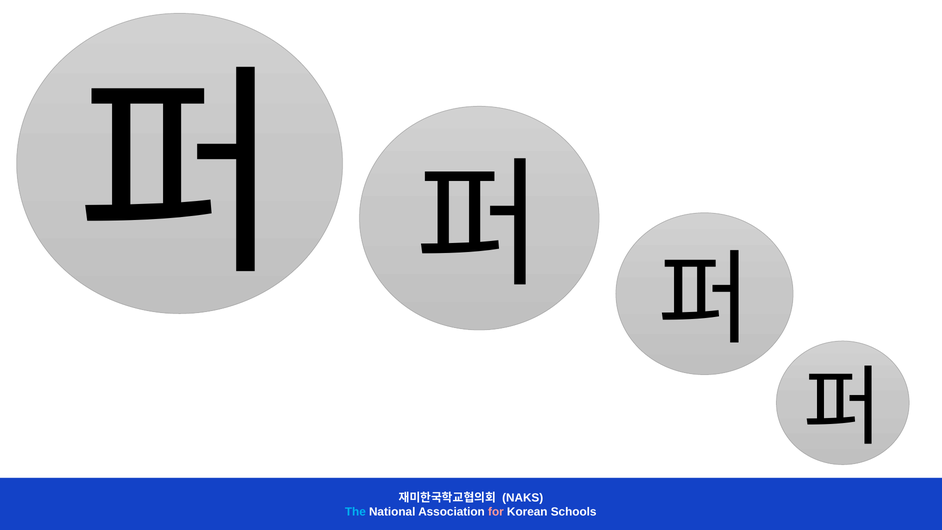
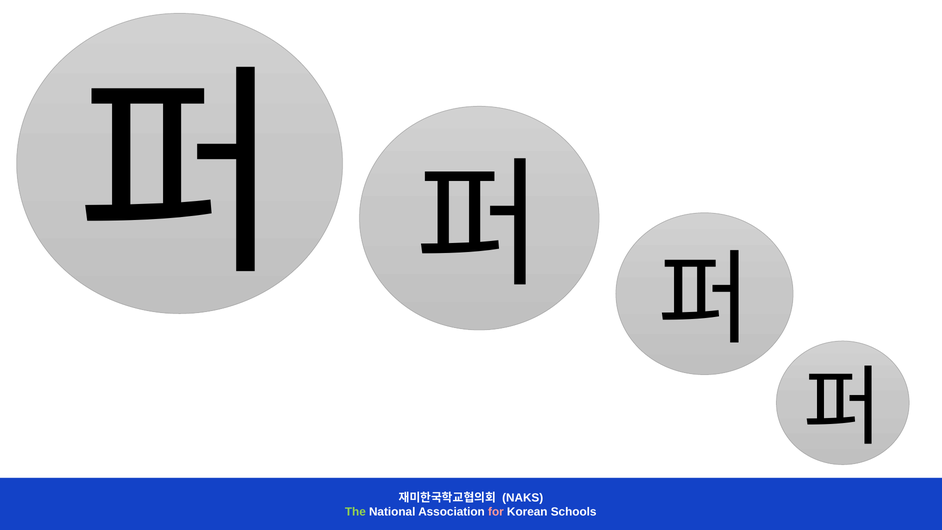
The colour: light blue -> light green
